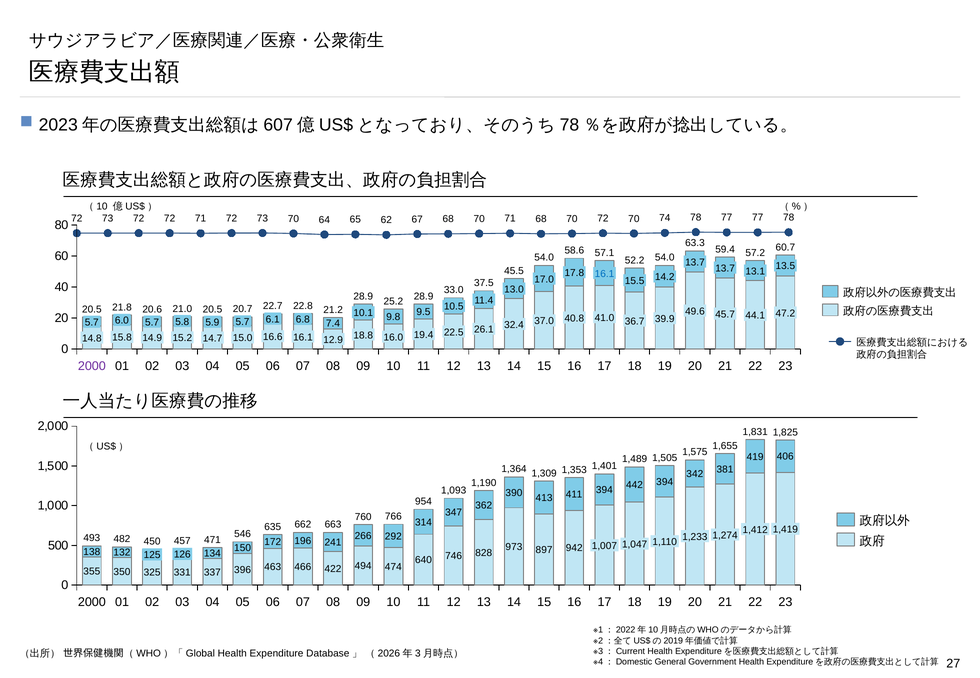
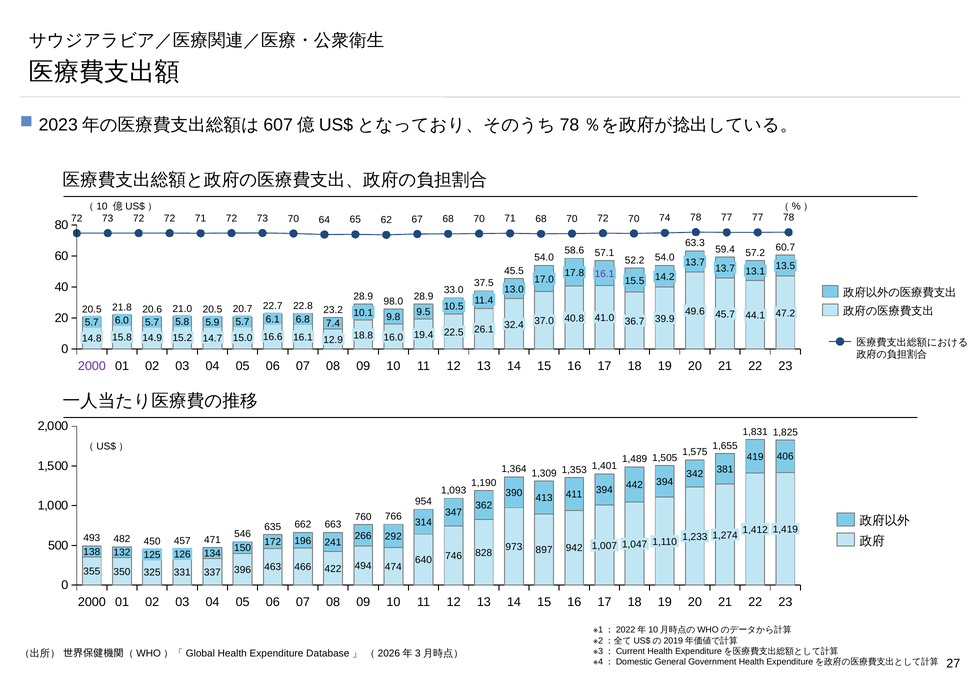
16.1 at (604, 274) colour: blue -> purple
25.2: 25.2 -> 98.0
21.2: 21.2 -> 23.2
